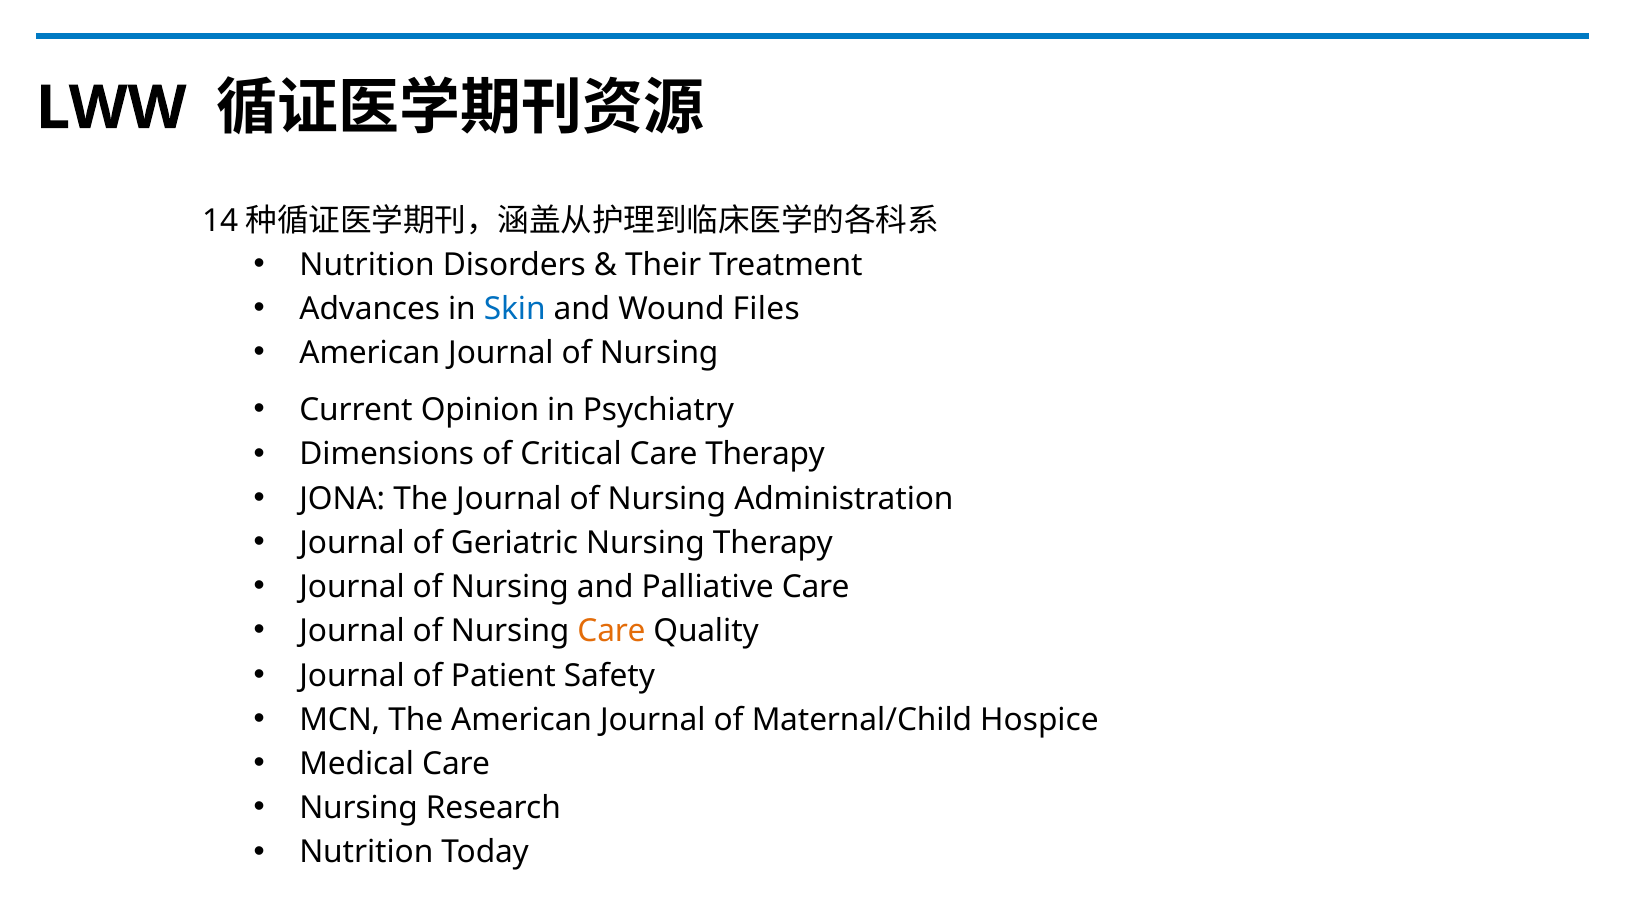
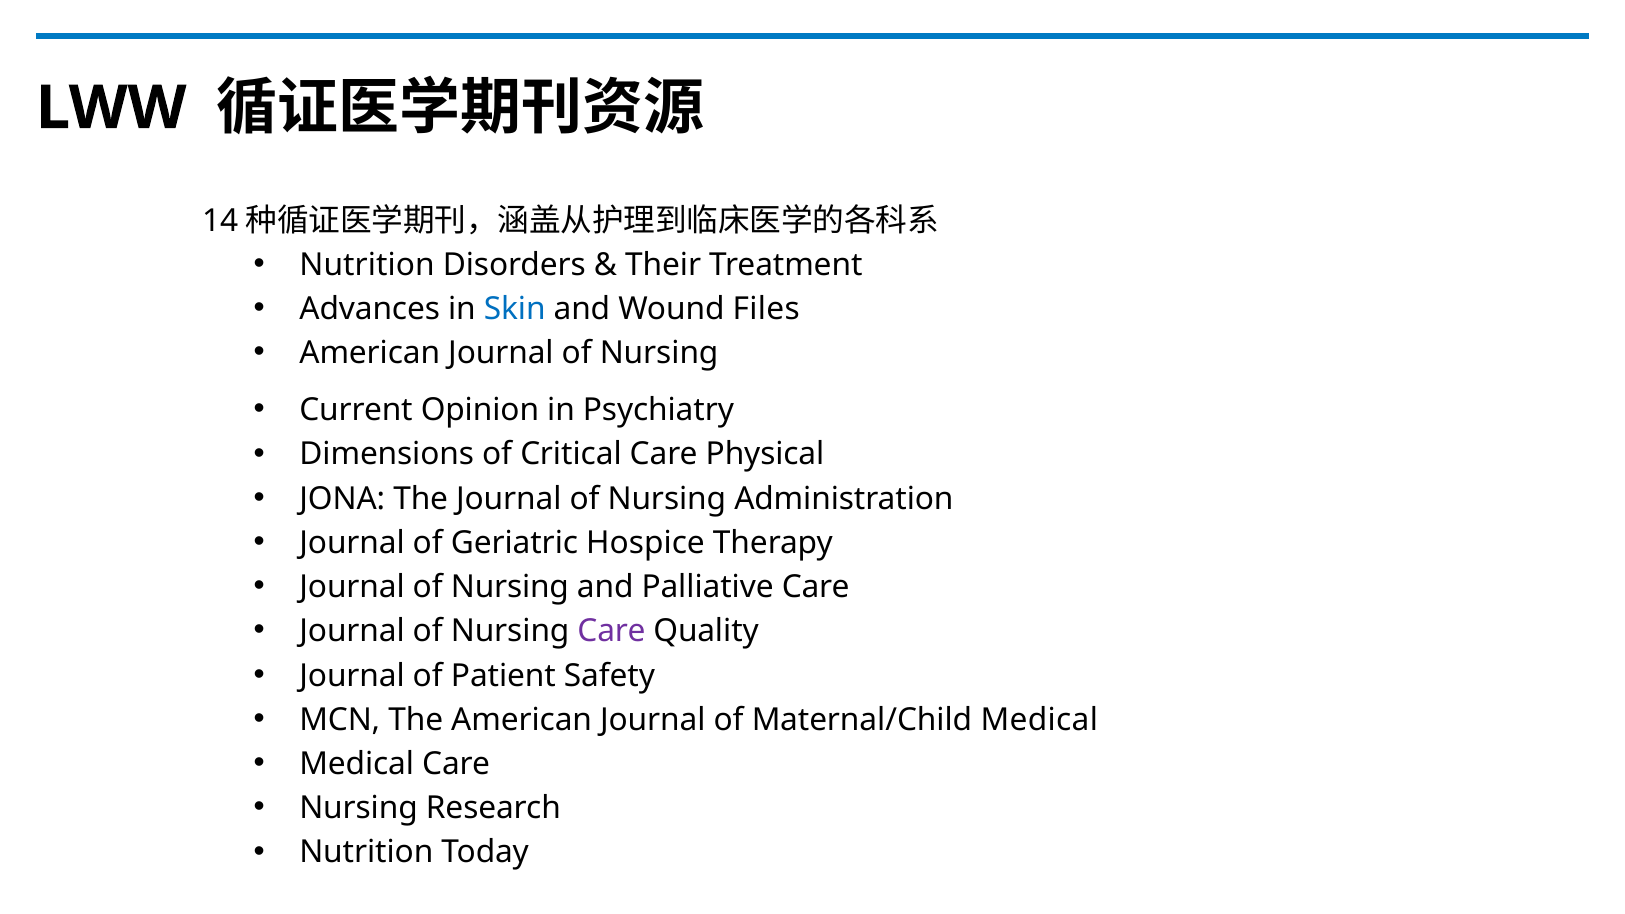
Care Therapy: Therapy -> Physical
Geriatric Nursing: Nursing -> Hospice
Care at (611, 631) colour: orange -> purple
Maternal/Child Hospice: Hospice -> Medical
